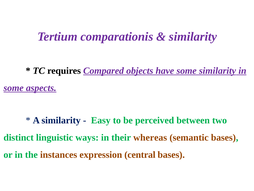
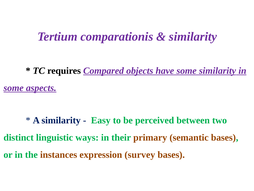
whereas: whereas -> primary
central: central -> survey
